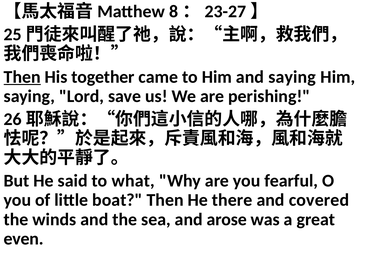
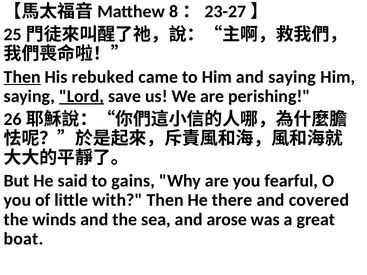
together: together -> rebuked
Lord underline: none -> present
what: what -> gains
boat: boat -> with
even: even -> boat
